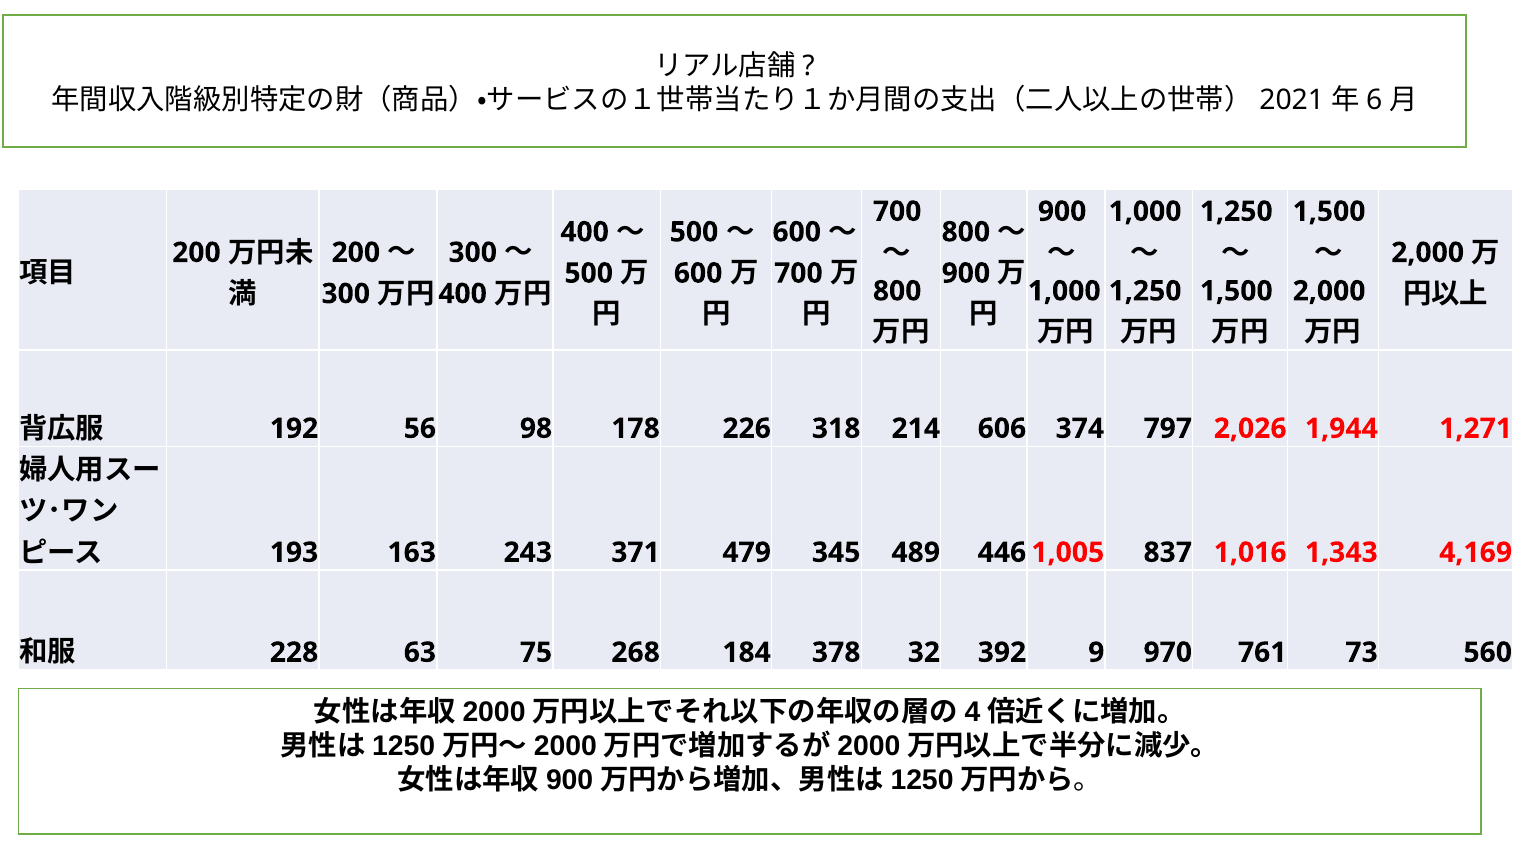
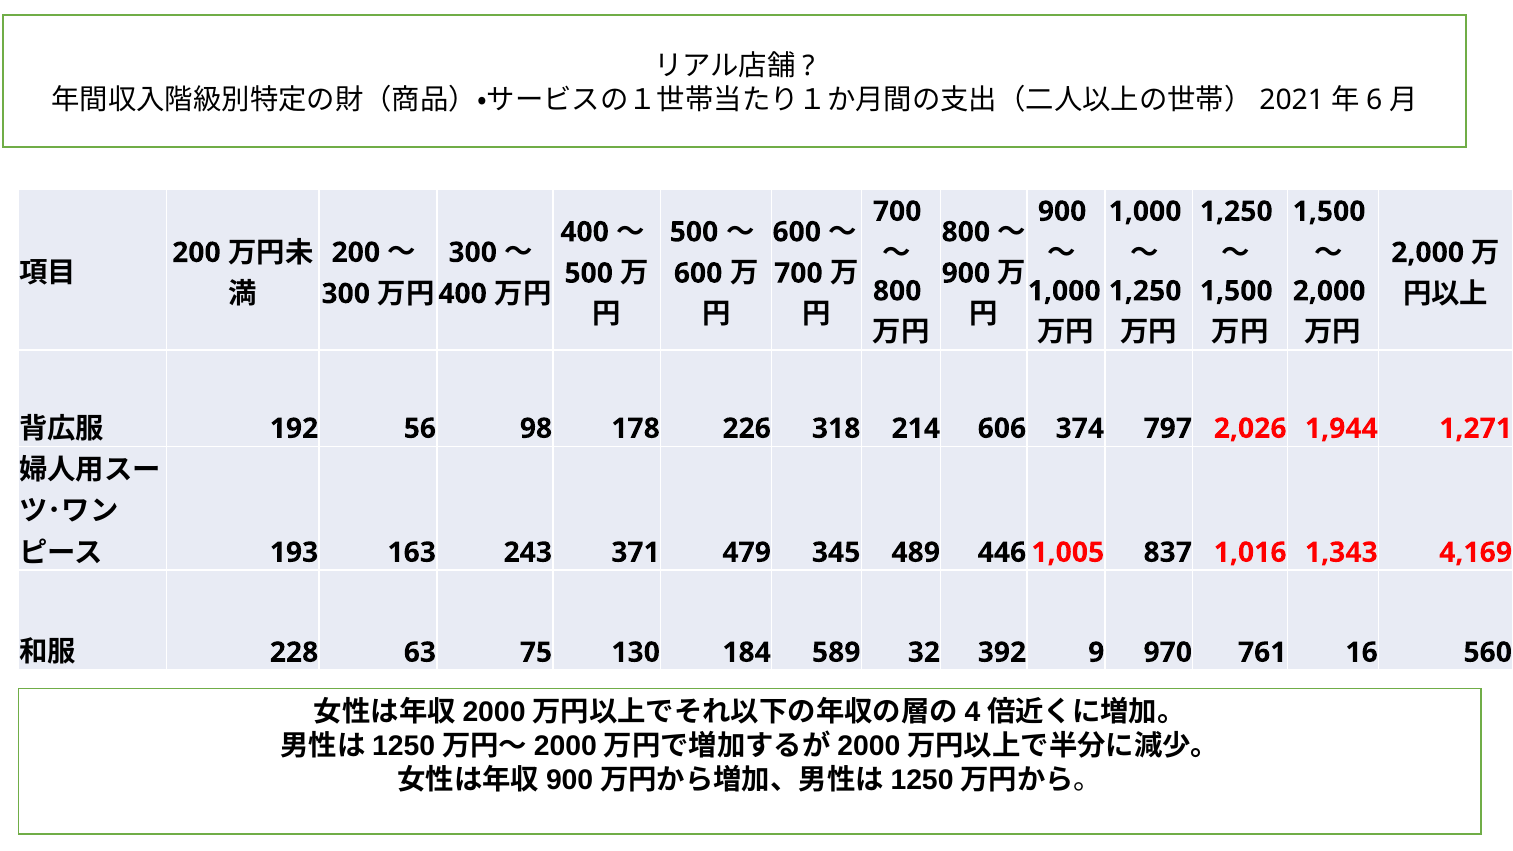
268: 268 -> 130
378: 378 -> 589
73: 73 -> 16
